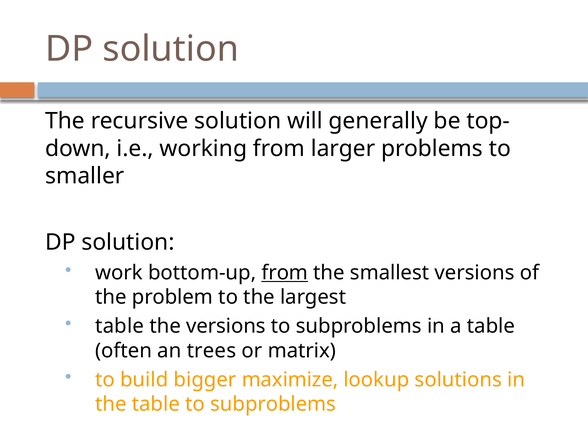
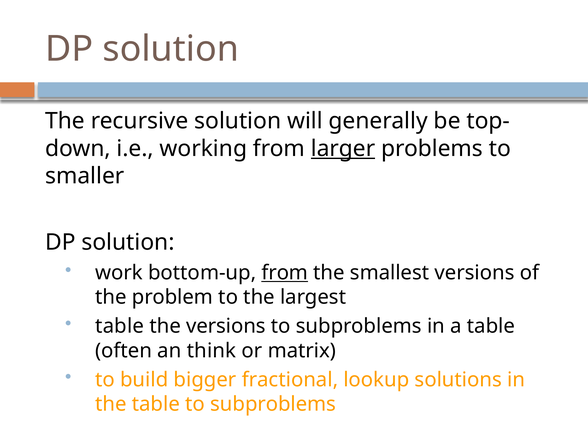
larger underline: none -> present
trees: trees -> think
maximize: maximize -> fractional
